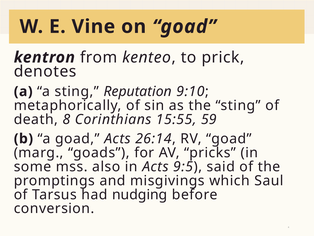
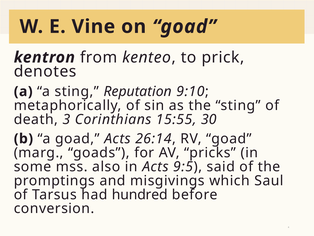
8: 8 -> 3
59: 59 -> 30
nudging: nudging -> hundred
